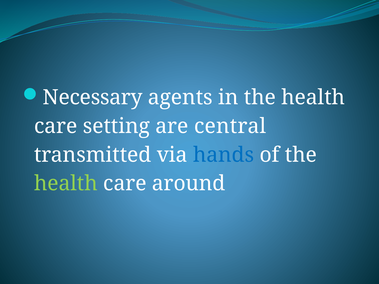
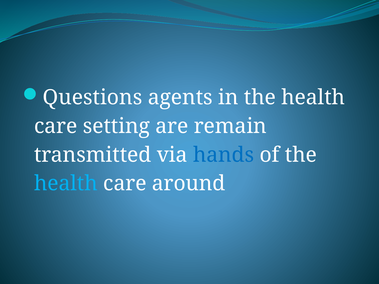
Necessary: Necessary -> Questions
central: central -> remain
health at (66, 184) colour: light green -> light blue
